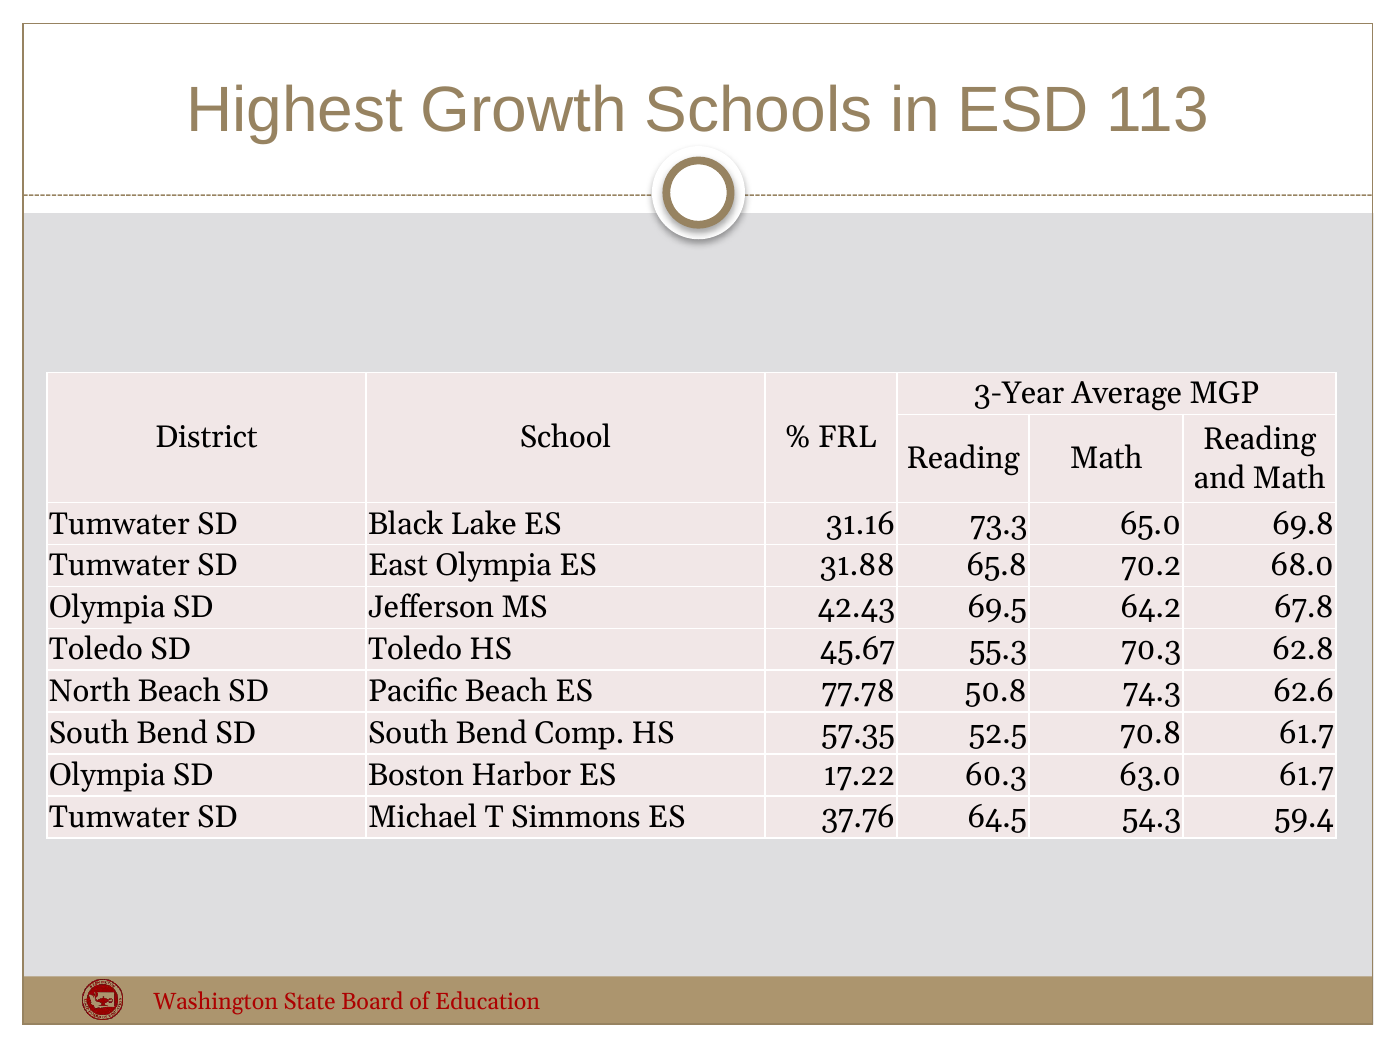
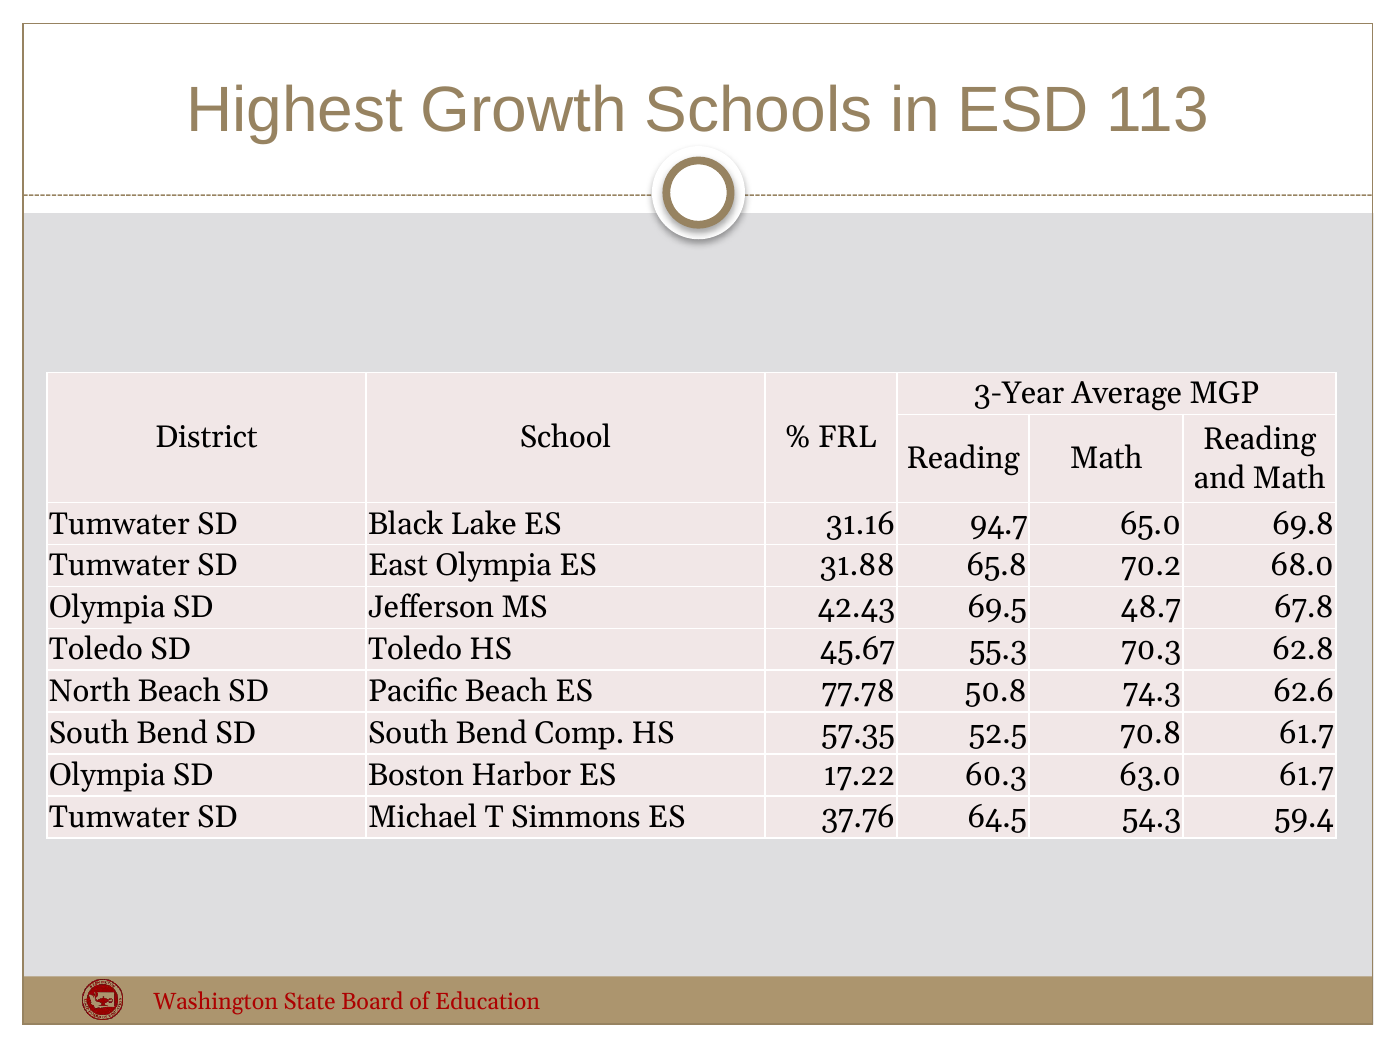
73.3: 73.3 -> 94.7
64.2: 64.2 -> 48.7
